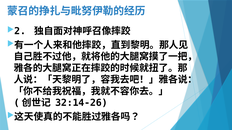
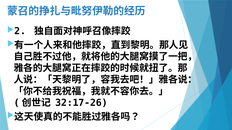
32:14-26: 32:14-26 -> 32:17-26
